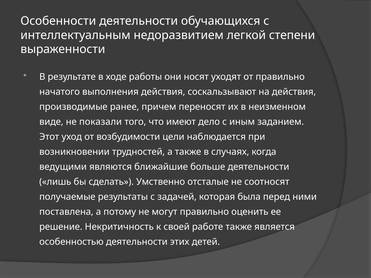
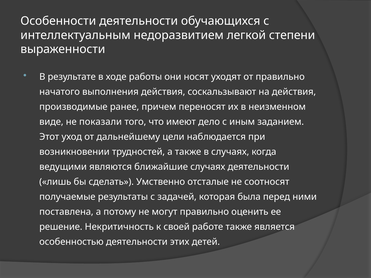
возбудимости: возбудимости -> дальнейшему
ближайшие больше: больше -> случаях
